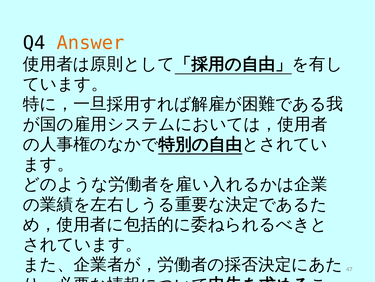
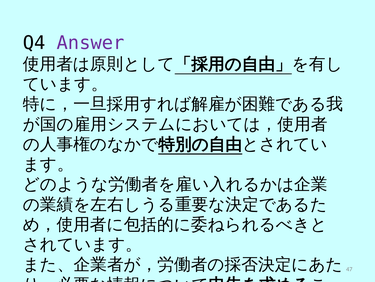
Answer colour: orange -> purple
